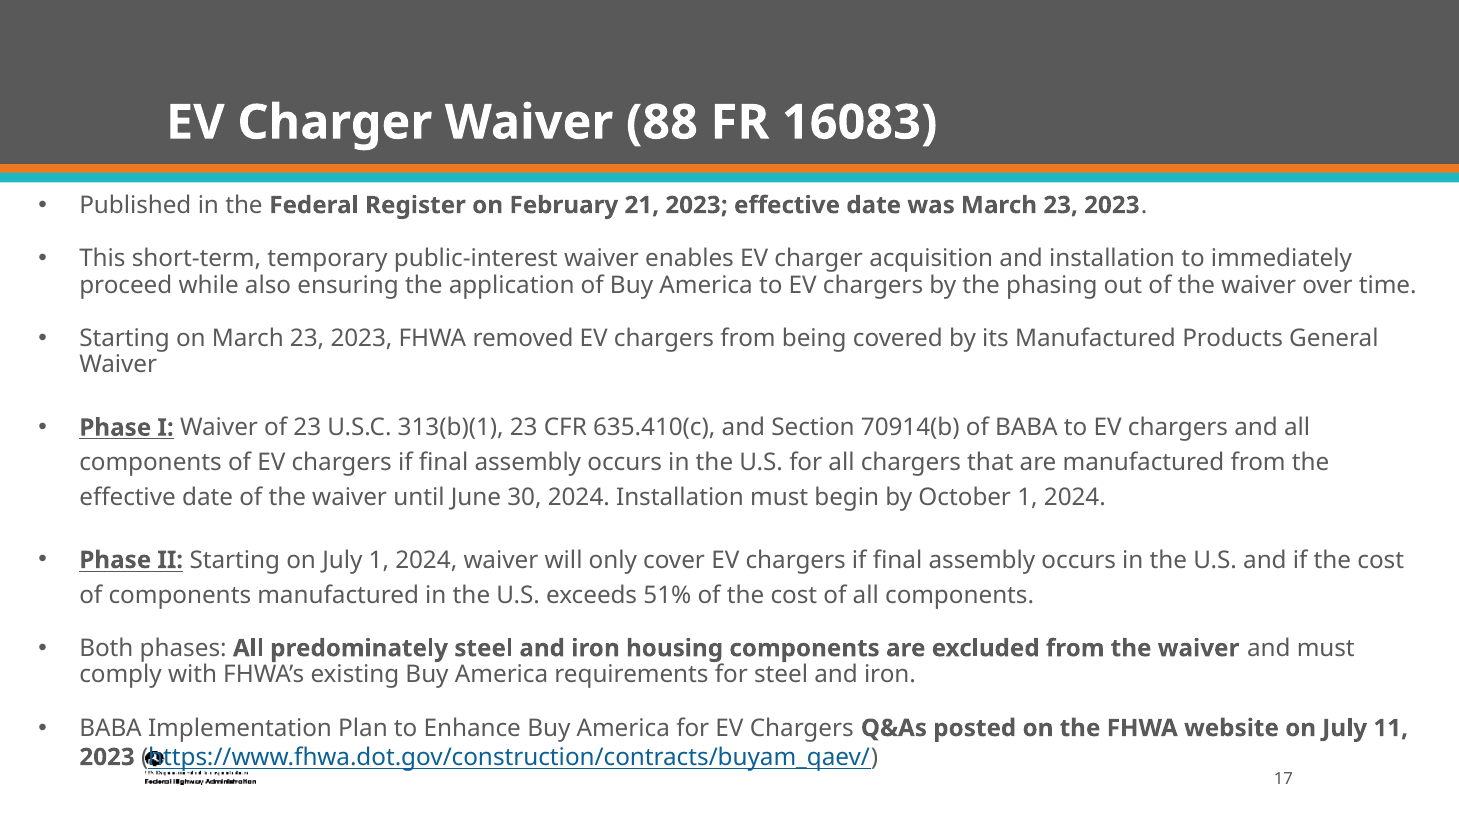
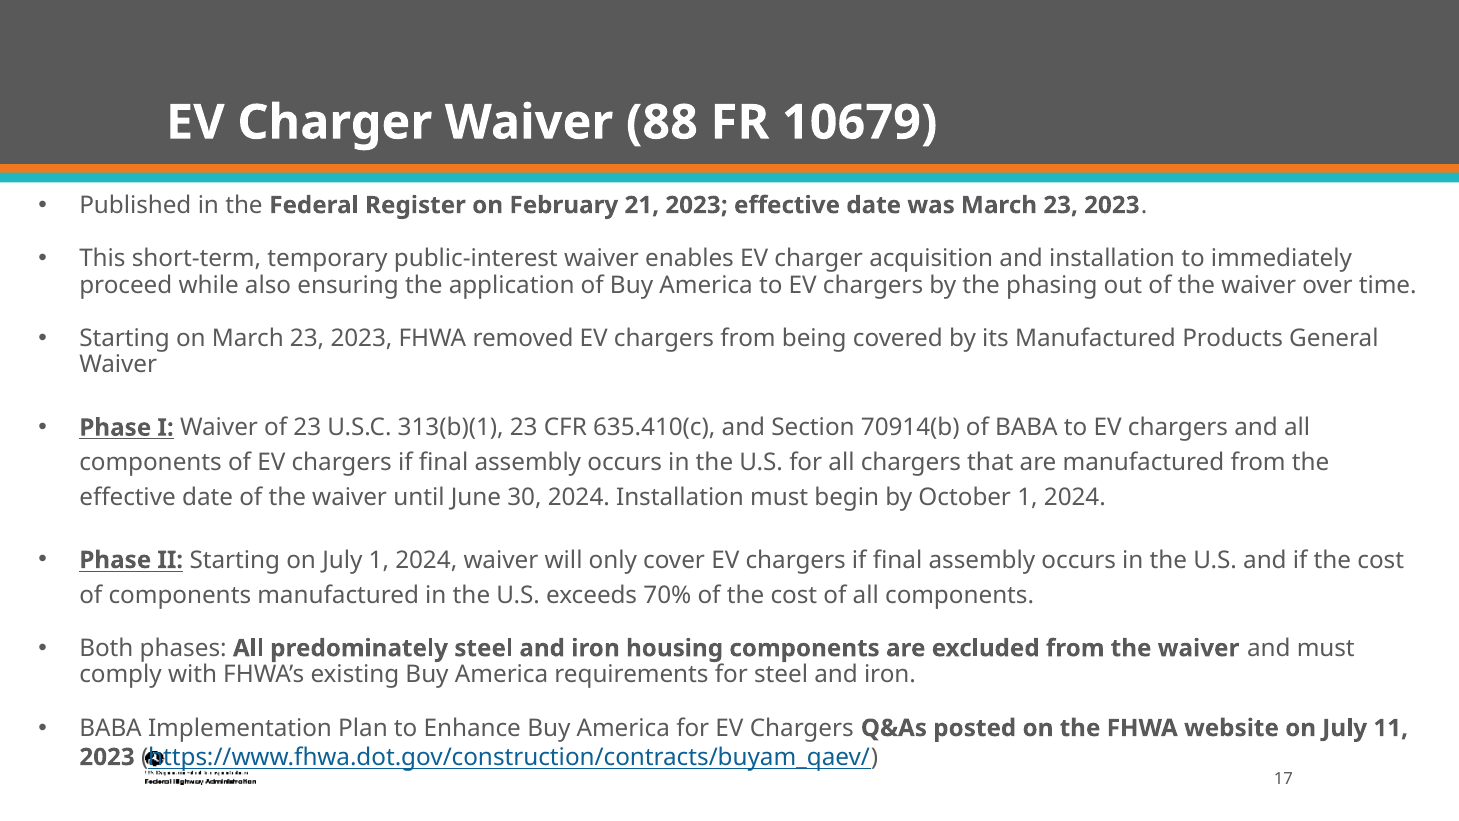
16083: 16083 -> 10679
51%: 51% -> 70%
